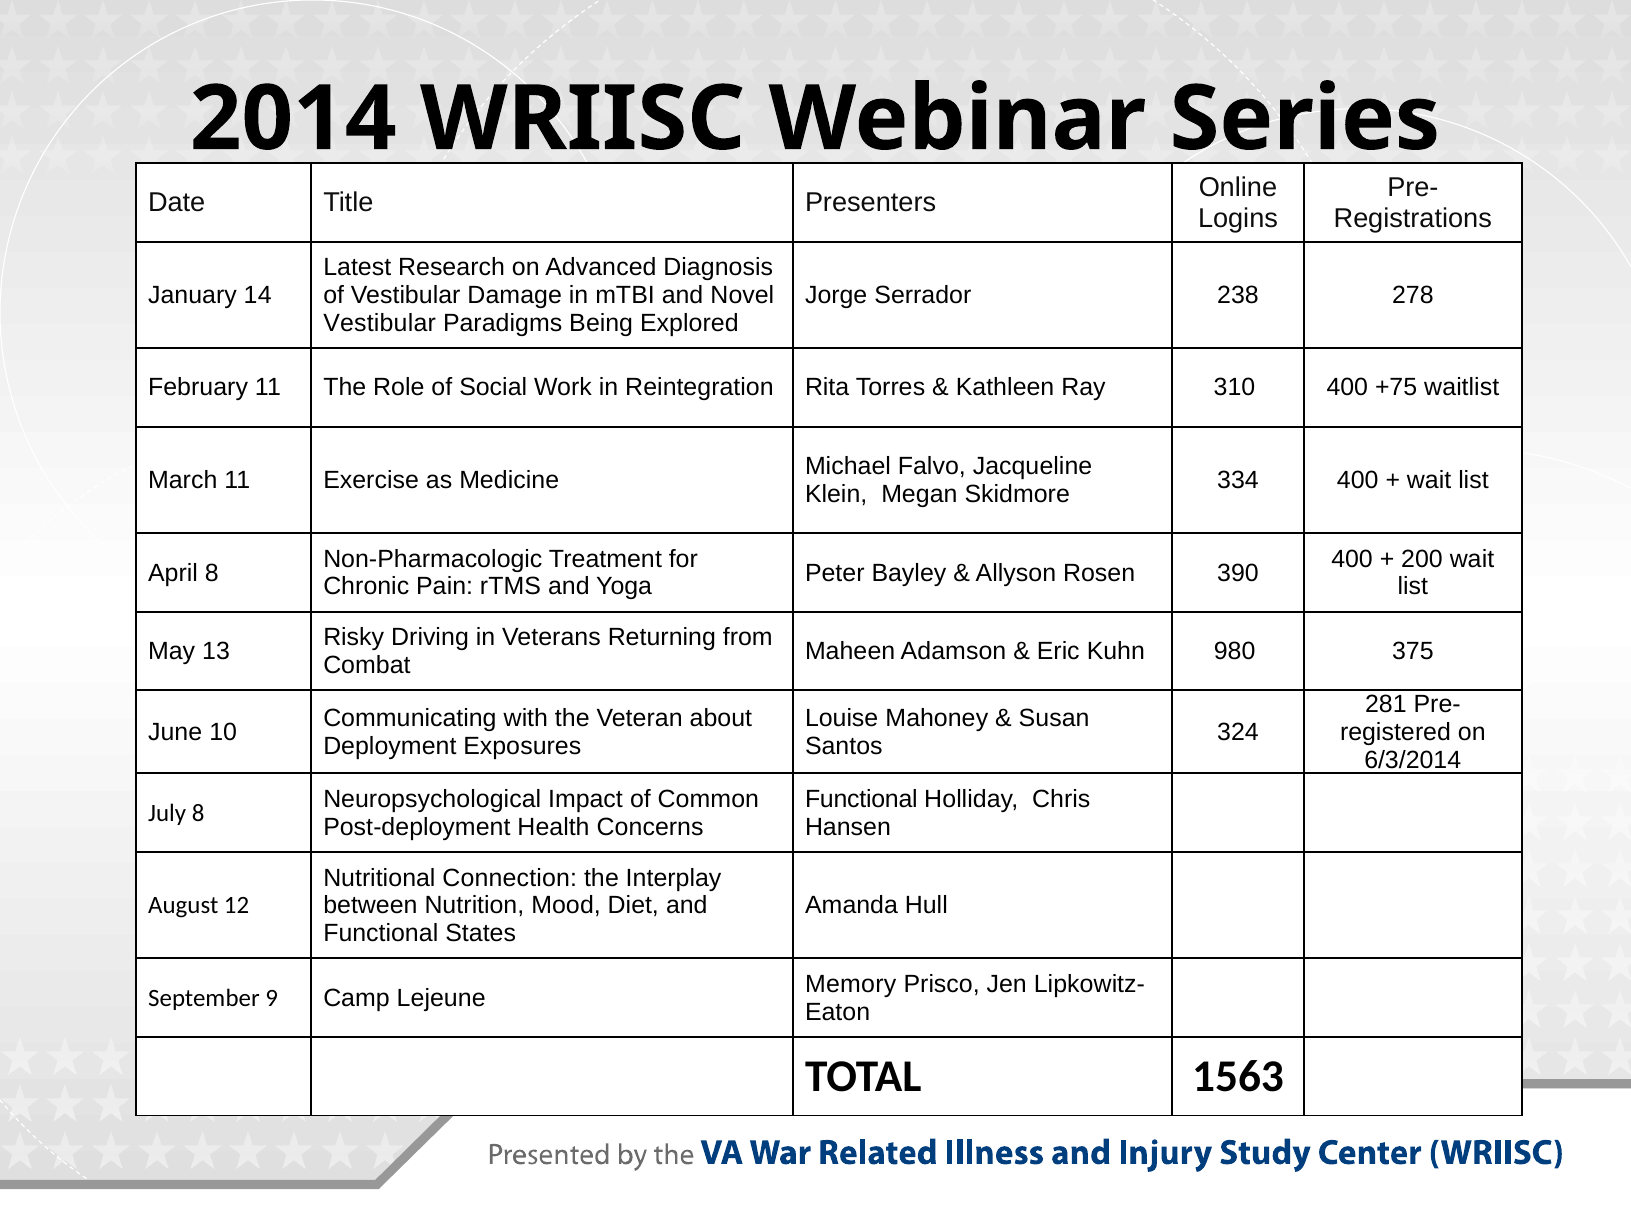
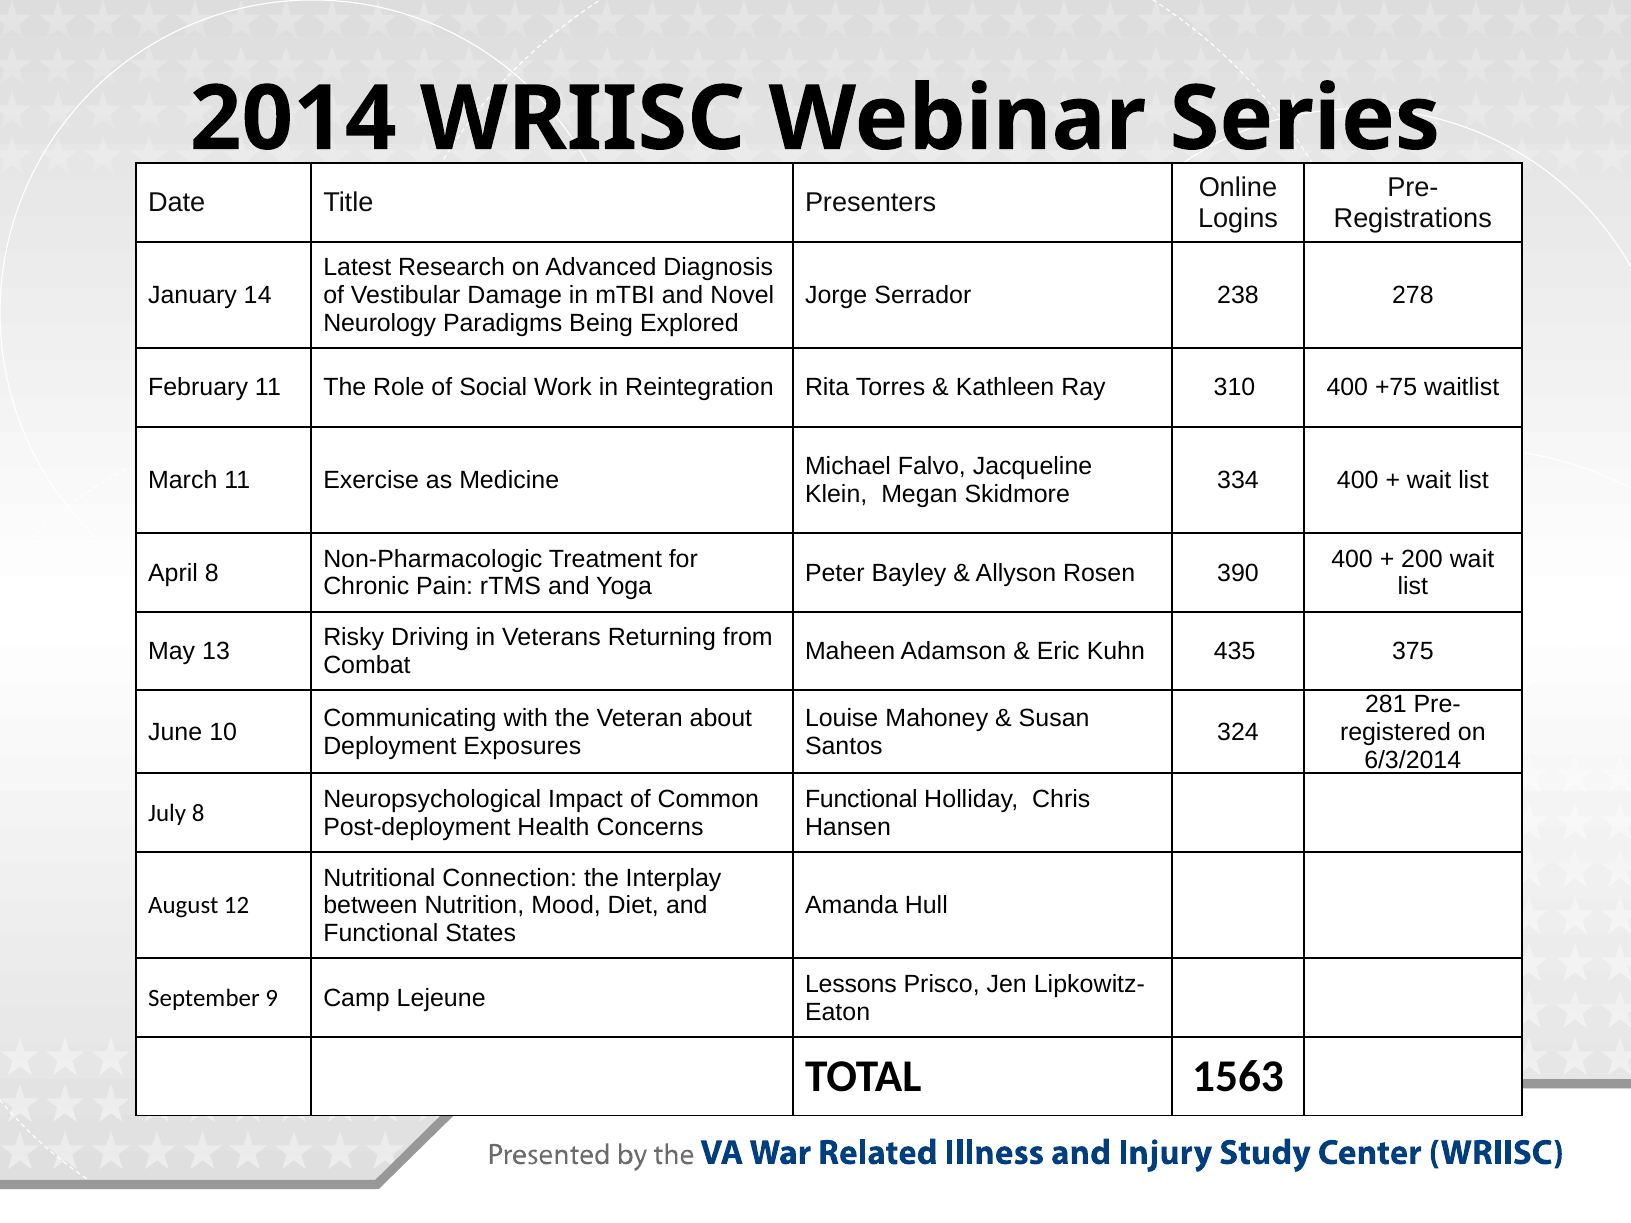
Vestibular at (380, 323): Vestibular -> Neurology
980: 980 -> 435
Memory: Memory -> Lessons
